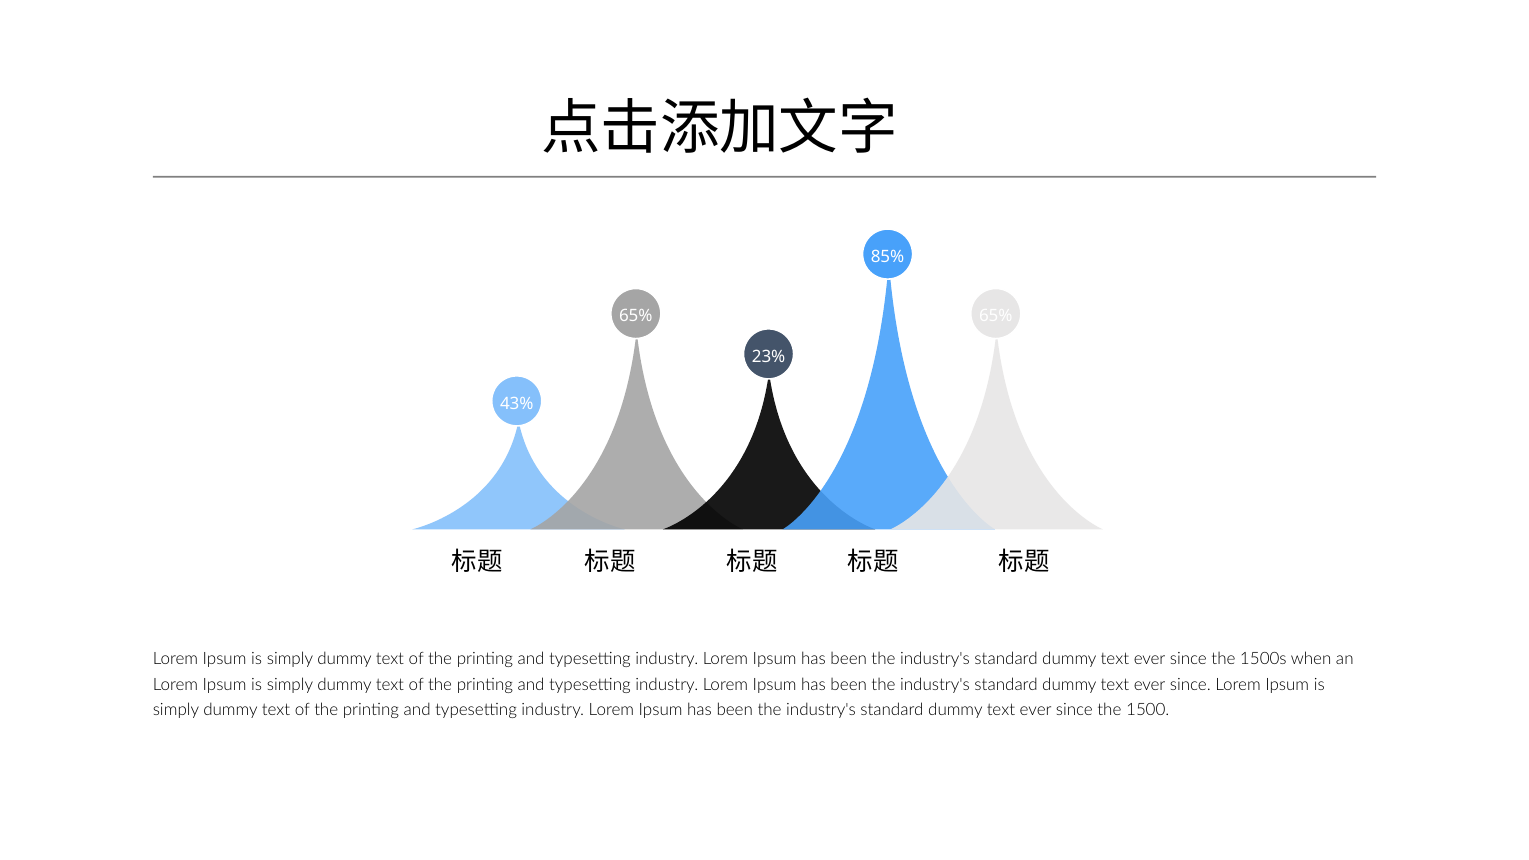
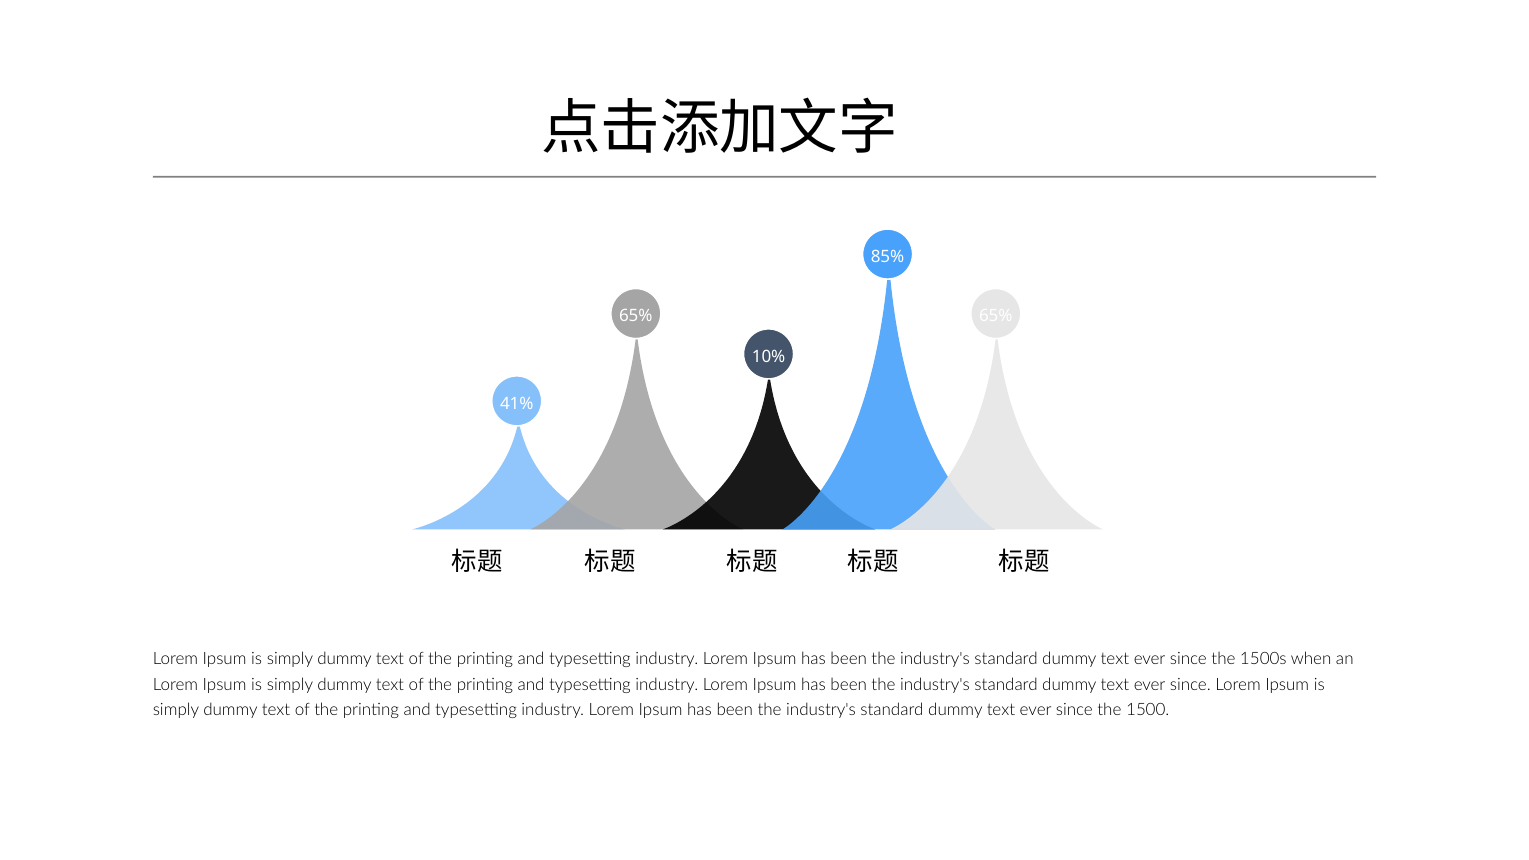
23%: 23% -> 10%
43%: 43% -> 41%
